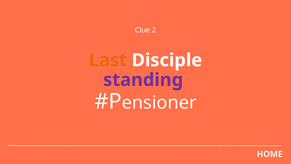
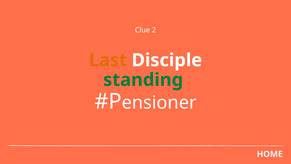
standing colour: purple -> green
